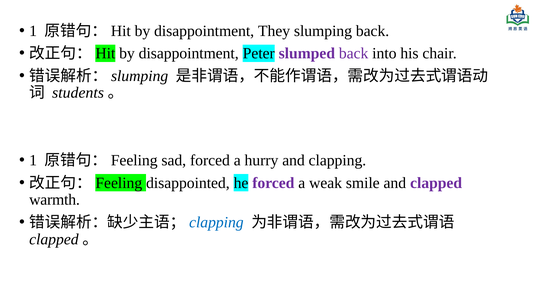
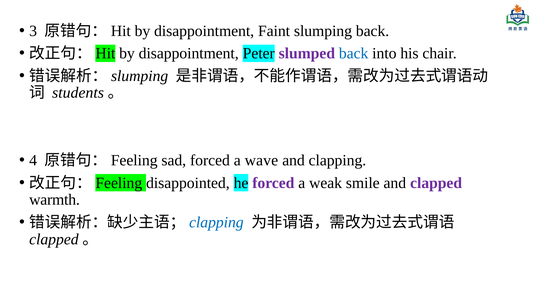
1 at (33, 31): 1 -> 3
They: They -> Faint
back at (354, 53) colour: purple -> blue
1 at (33, 160): 1 -> 4
hurry: hurry -> wave
